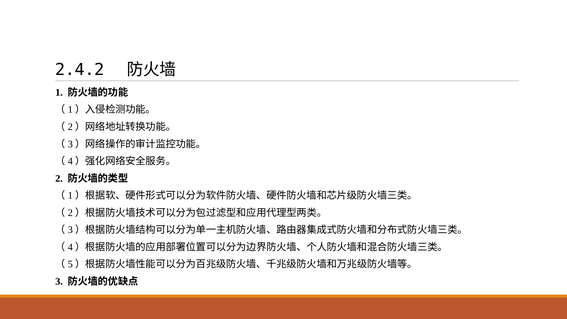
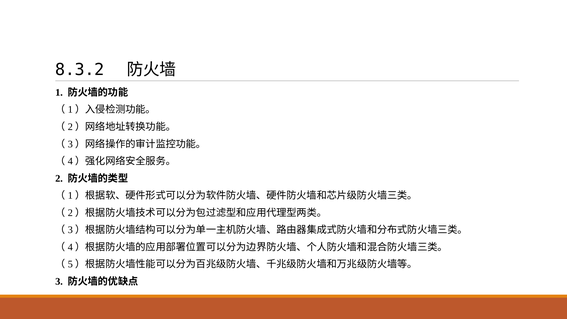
2.4.2: 2.4.2 -> 8.3.2
